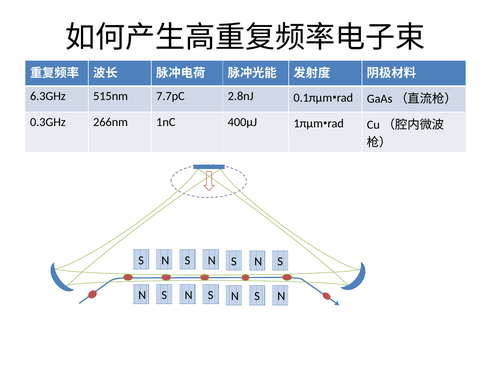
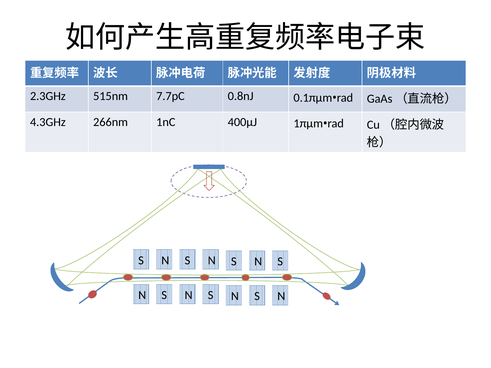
6.3GHz: 6.3GHz -> 2.3GHz
2.8nJ: 2.8nJ -> 0.8nJ
0.3GHz: 0.3GHz -> 4.3GHz
